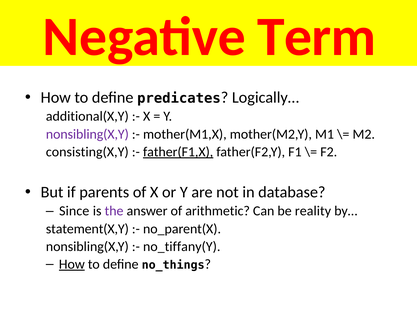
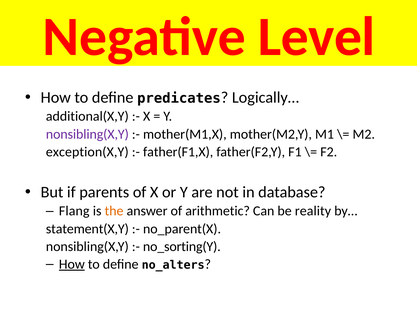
Term: Term -> Level
consisting(X,Y: consisting(X,Y -> exception(X,Y
father(F1,X underline: present -> none
Since: Since -> Flang
the colour: purple -> orange
no_tiffany(Y: no_tiffany(Y -> no_sorting(Y
no_things: no_things -> no_alters
